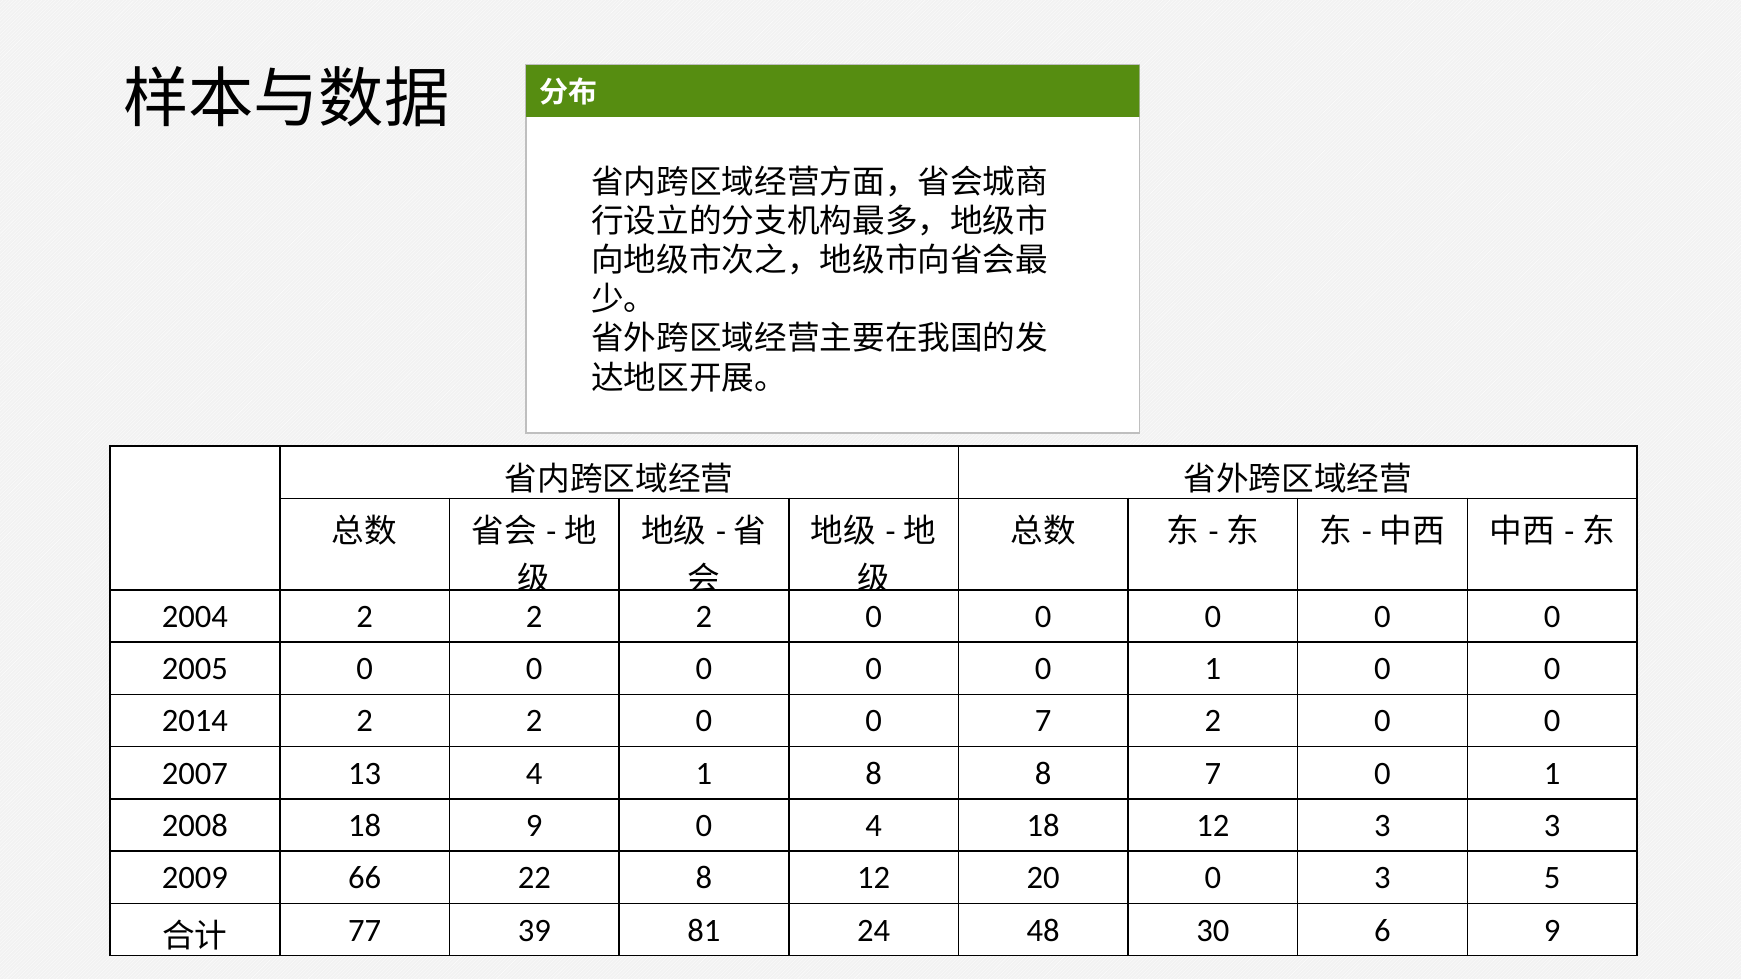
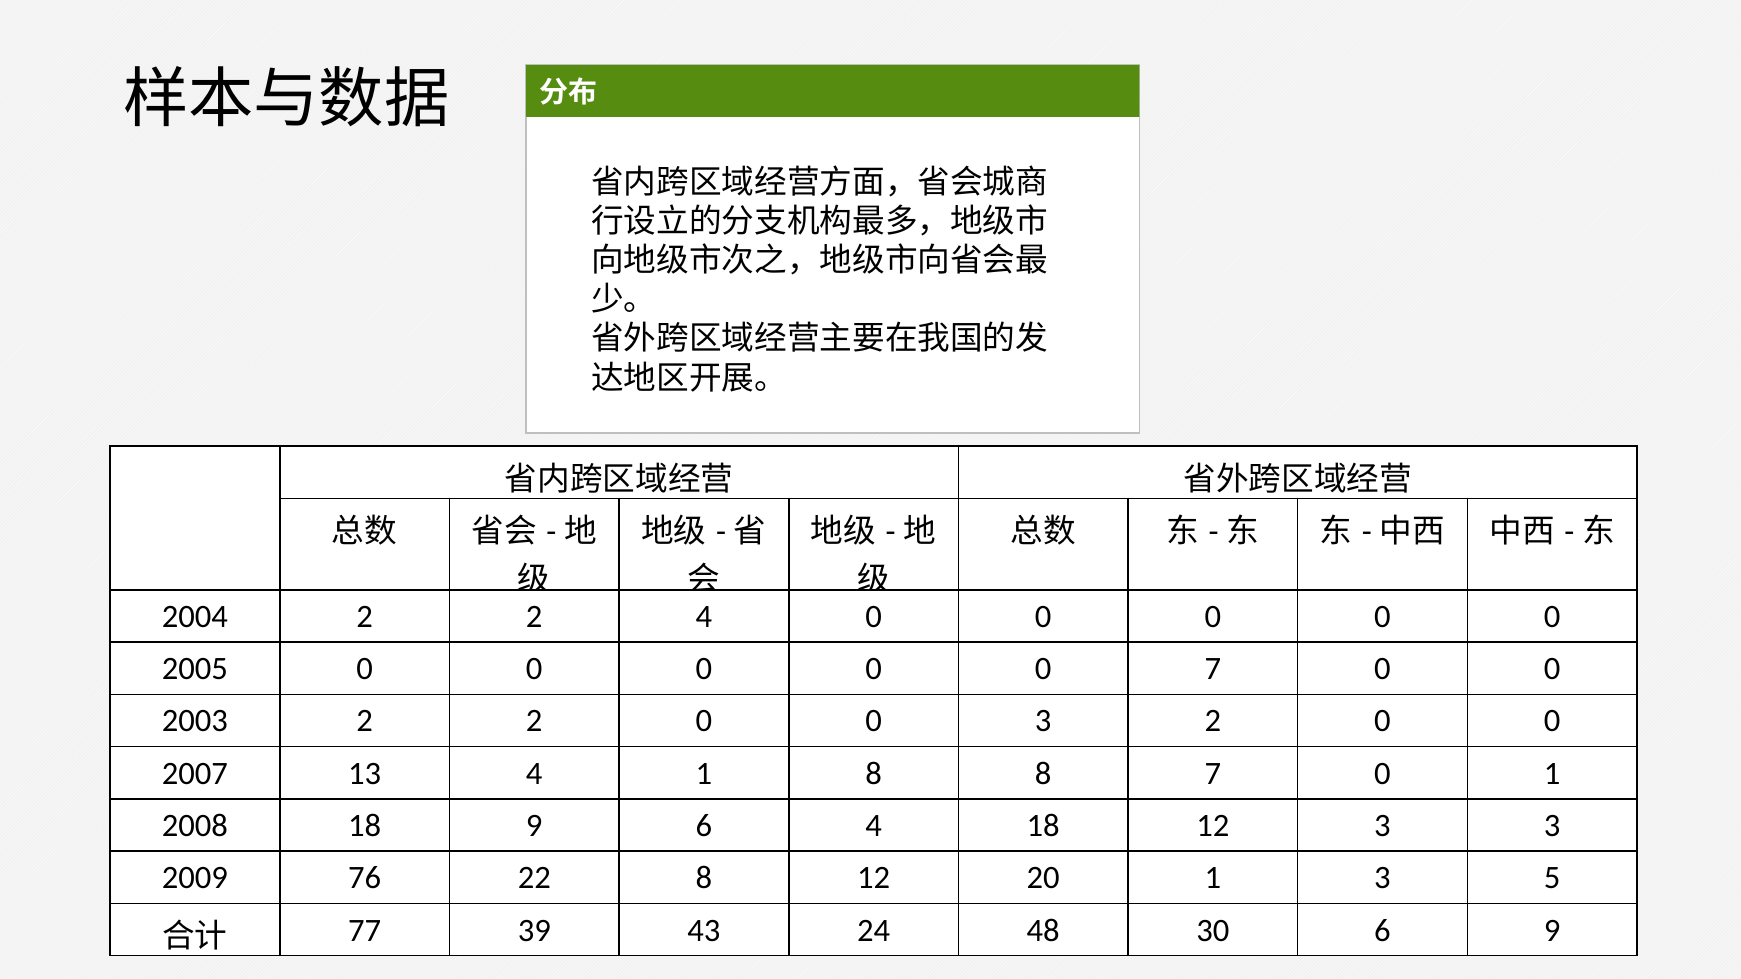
2 2 2: 2 -> 4
0 0 1: 1 -> 7
2014: 2014 -> 2003
0 7: 7 -> 3
9 0: 0 -> 6
66: 66 -> 76
20 0: 0 -> 1
81: 81 -> 43
